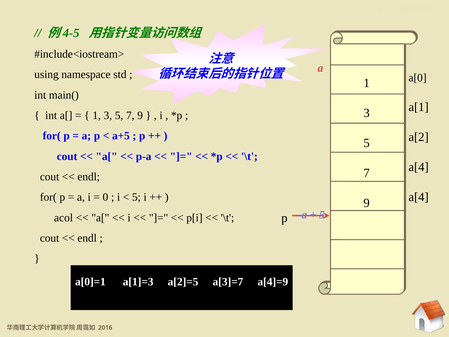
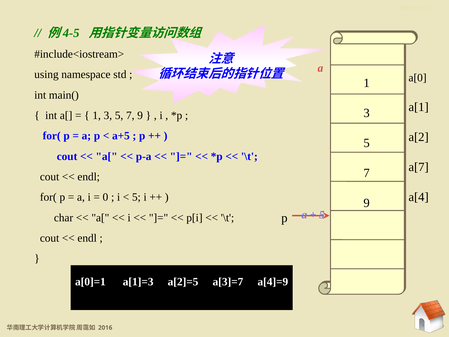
a[4 at (419, 167): a[4 -> a[7
acol: acol -> char
